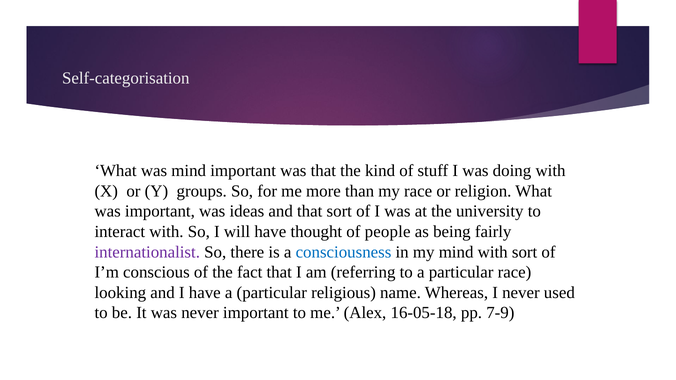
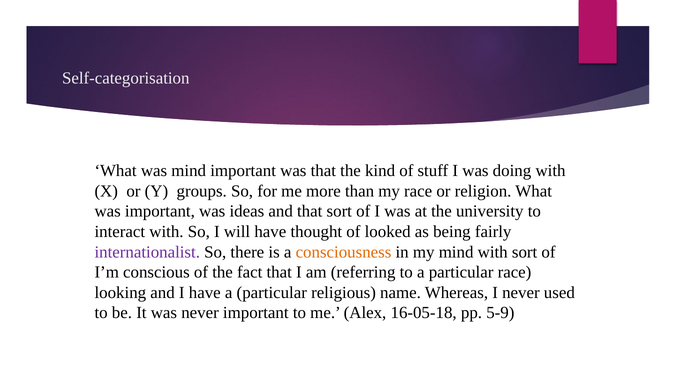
people: people -> looked
consciousness colour: blue -> orange
7-9: 7-9 -> 5-9
